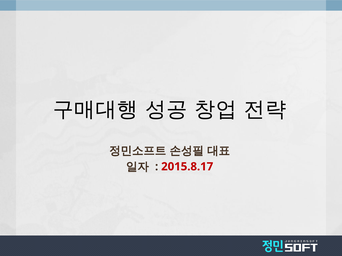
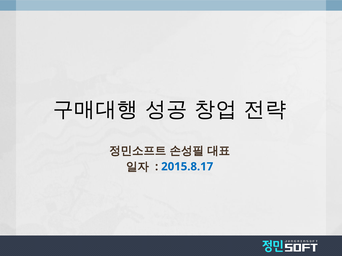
2015.8.17 colour: red -> blue
